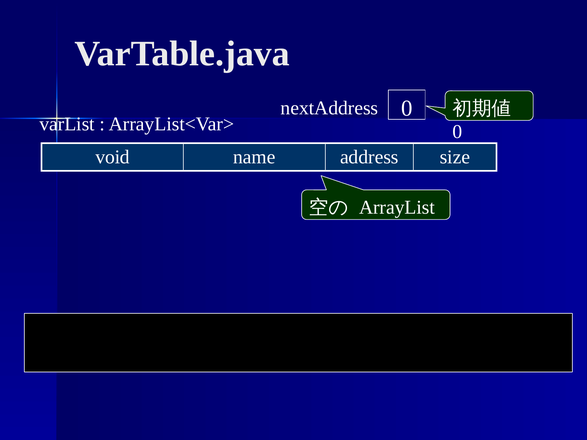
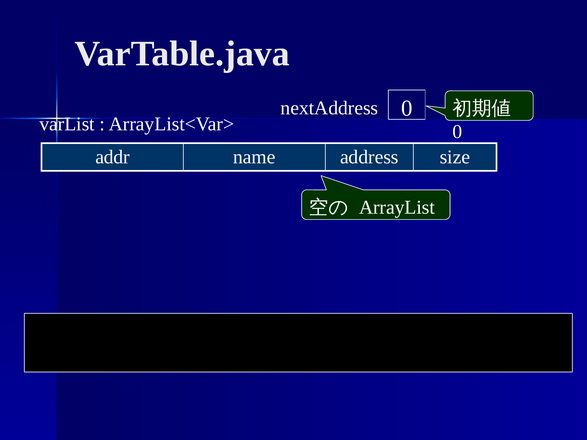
void: void -> addr
